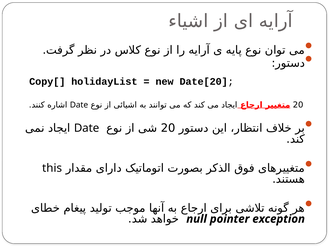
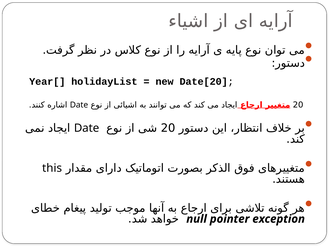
Copy[: Copy[ -> Year[
